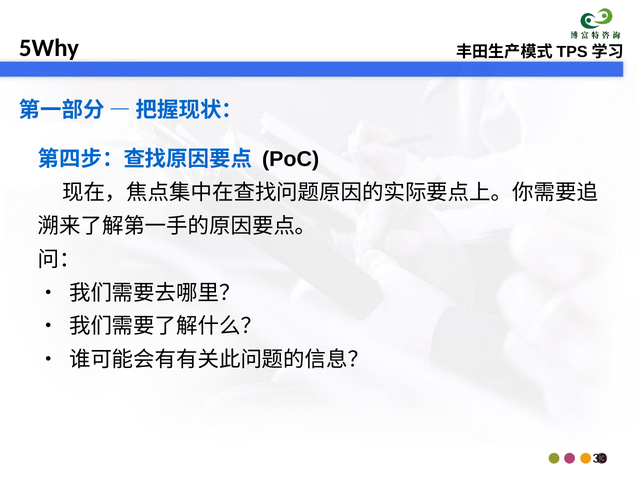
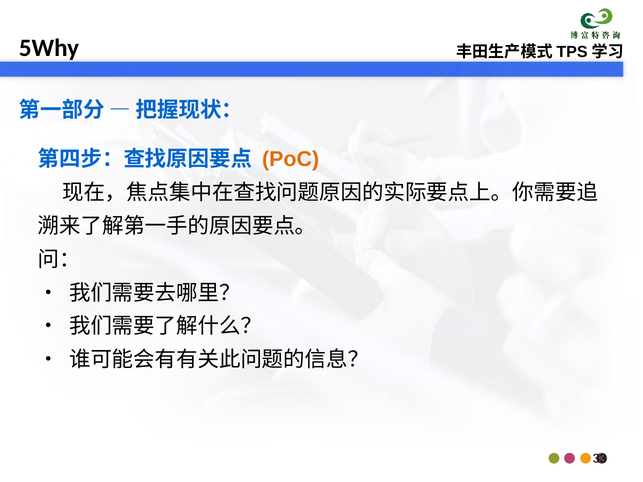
PoC colour: black -> orange
